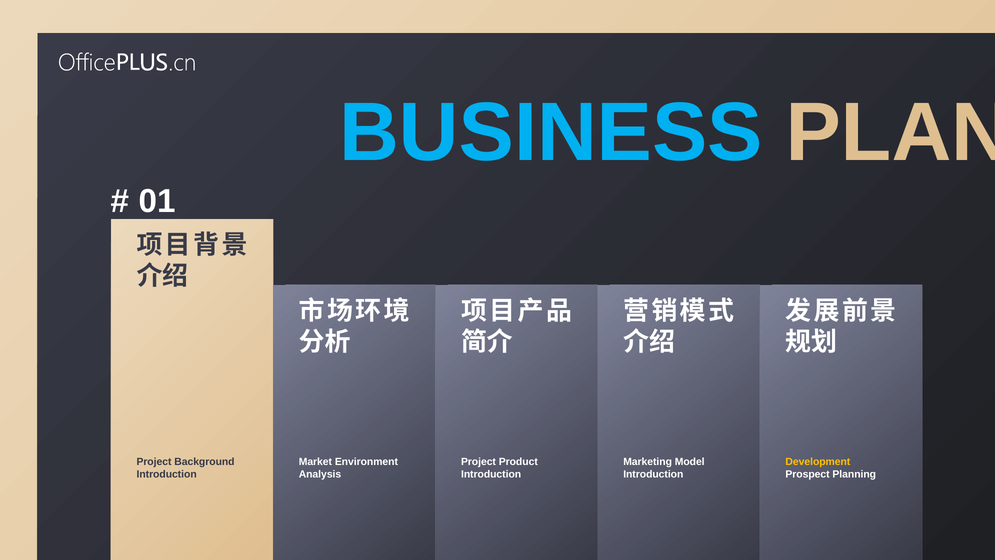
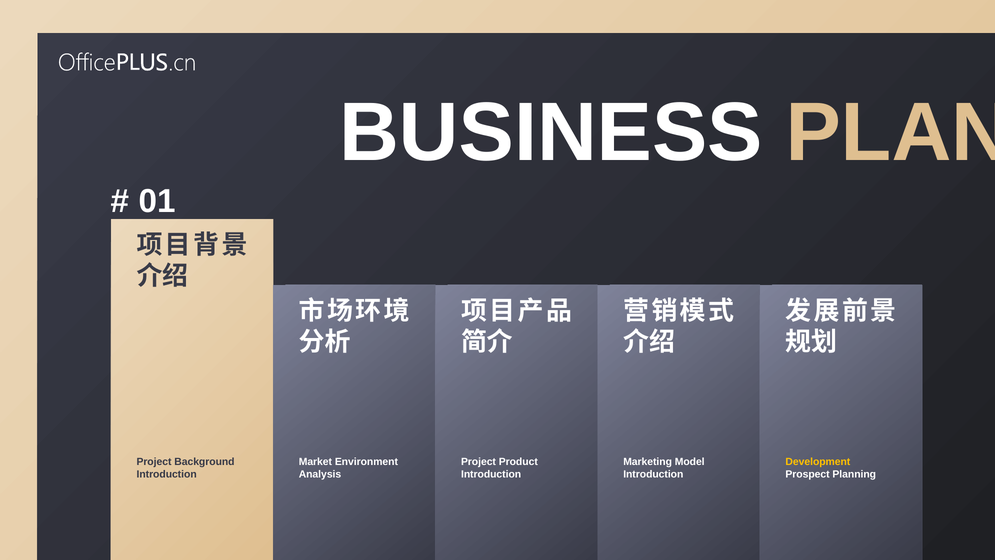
BUSINESS colour: light blue -> white
